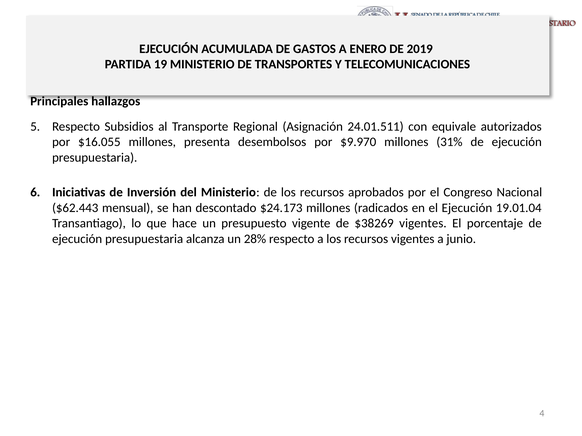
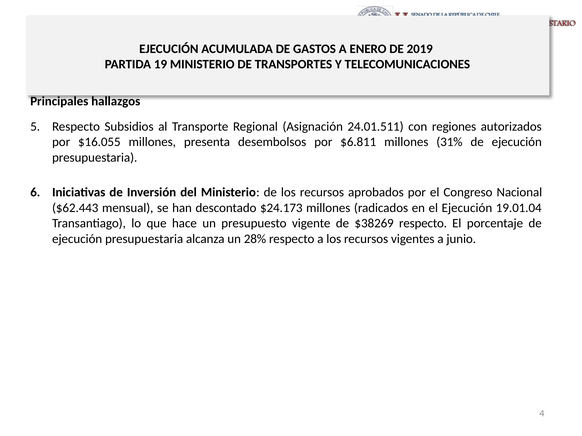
equivale: equivale -> regiones
$9.970: $9.970 -> $6.811
$38269 vigentes: vigentes -> respecto
